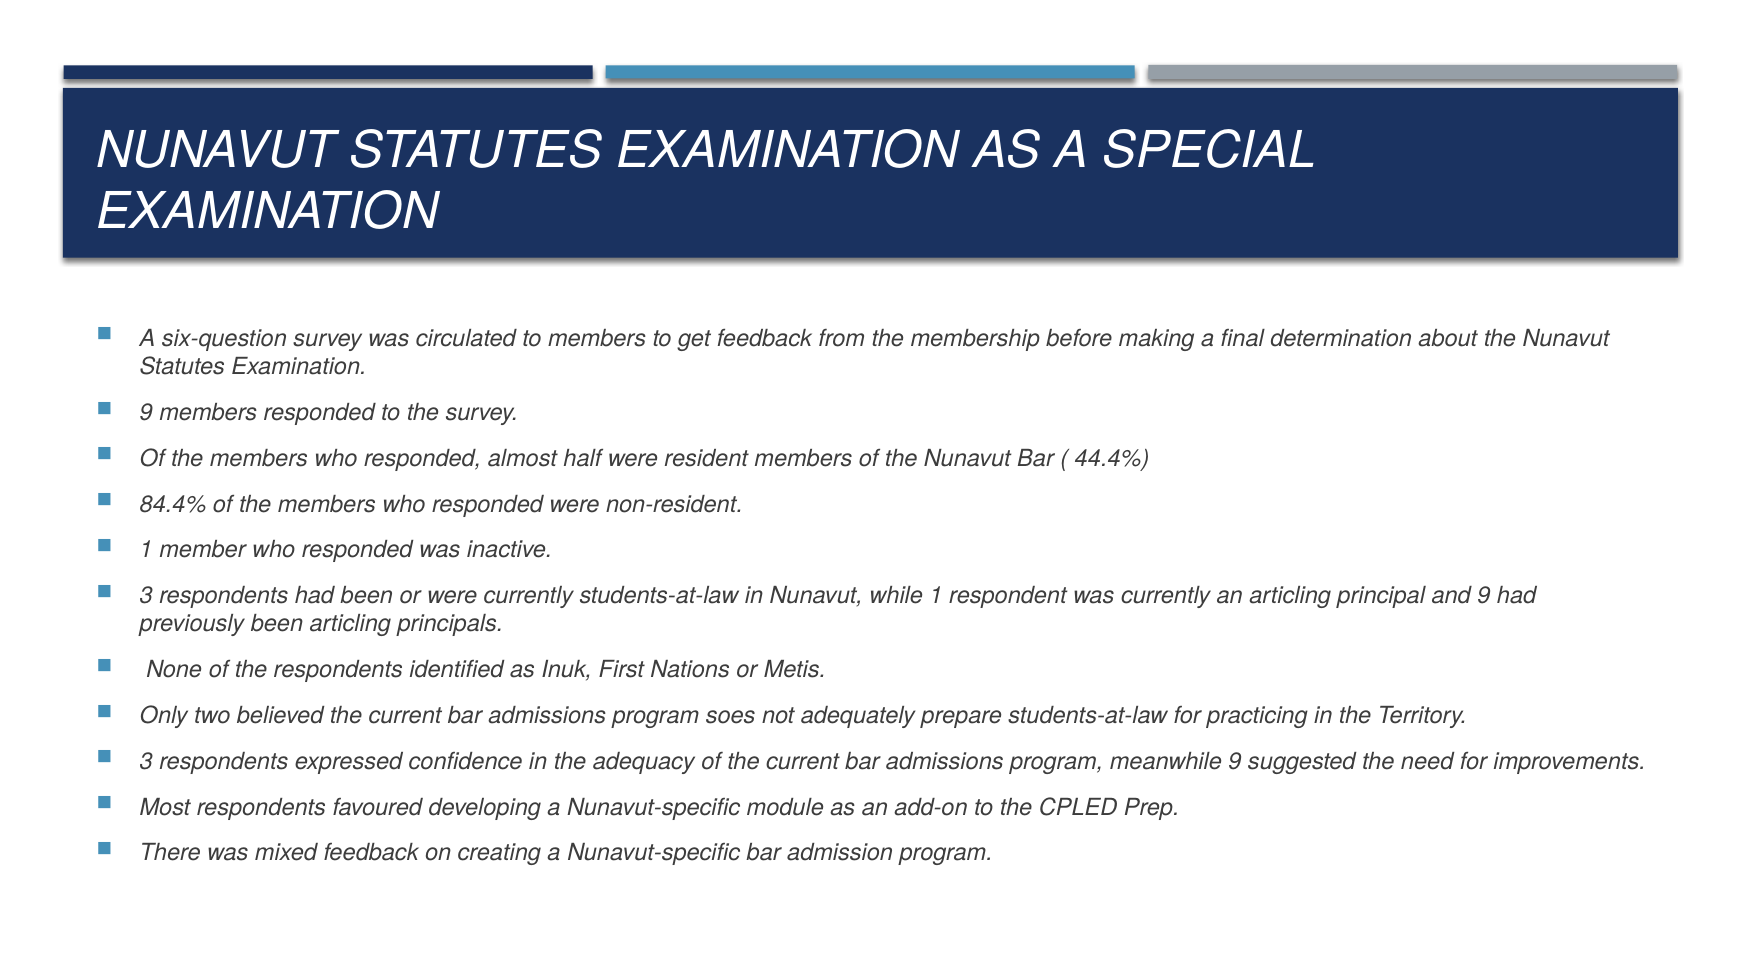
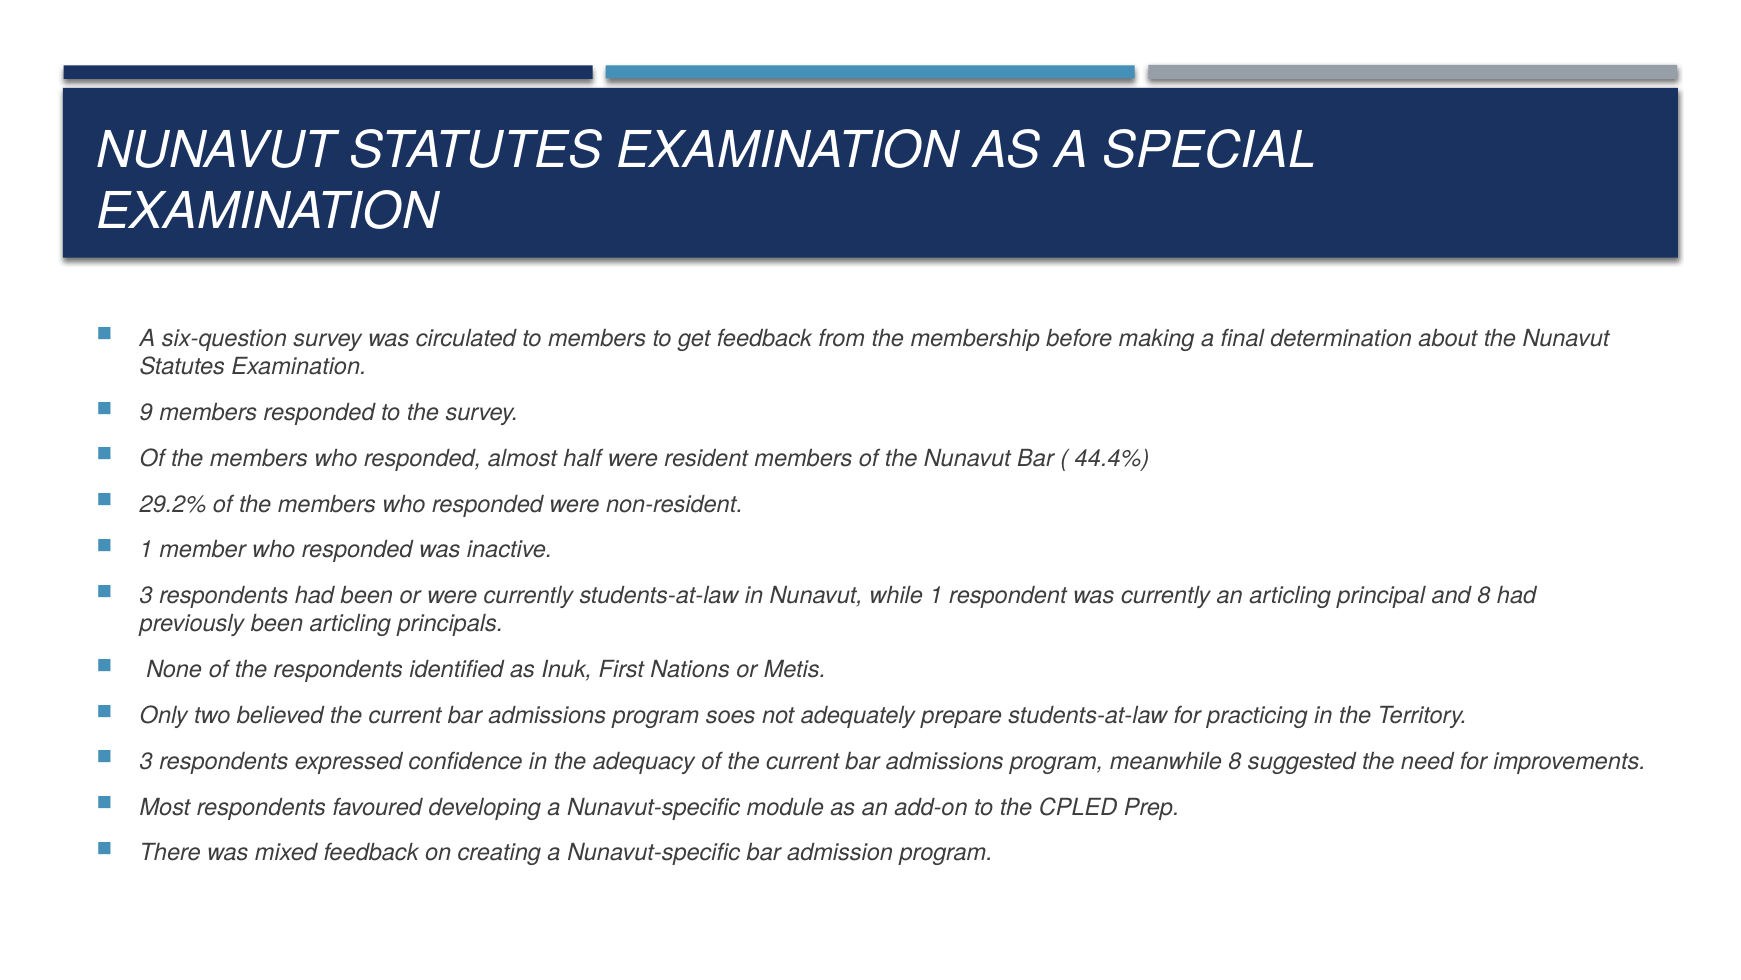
84.4%: 84.4% -> 29.2%
and 9: 9 -> 8
meanwhile 9: 9 -> 8
